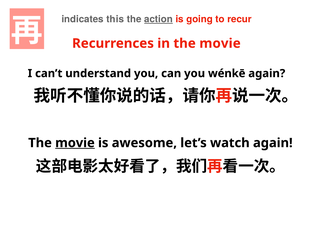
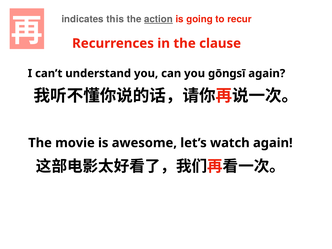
in the movie: movie -> clause
wénkē: wénkē -> gōngsī
movie at (75, 143) underline: present -> none
